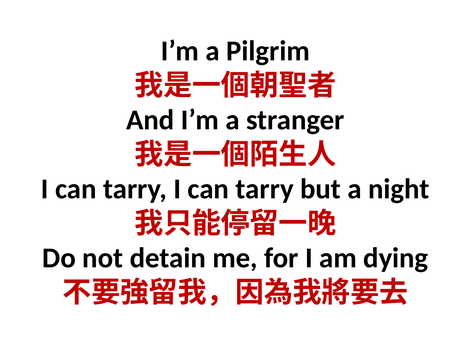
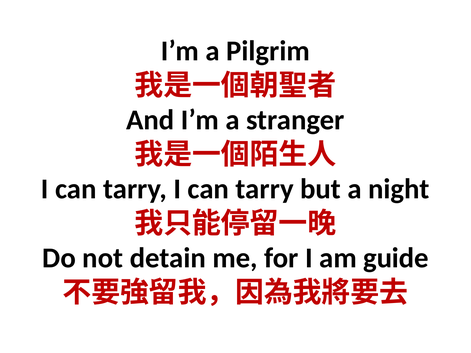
dying: dying -> guide
